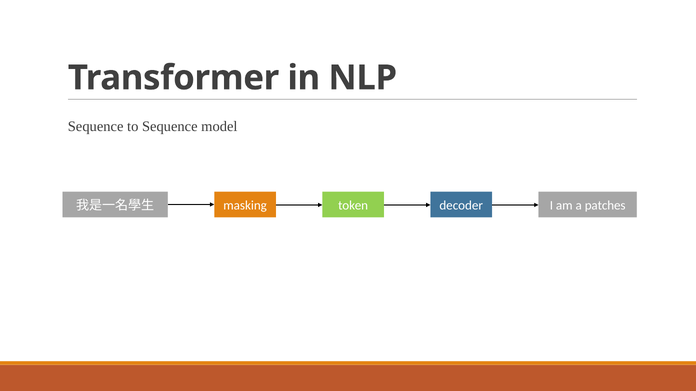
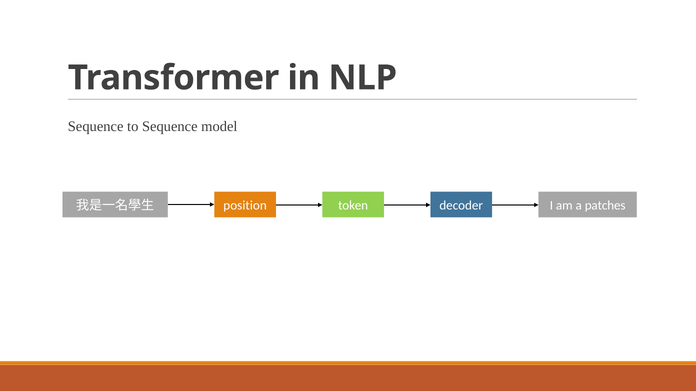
masking: masking -> position
